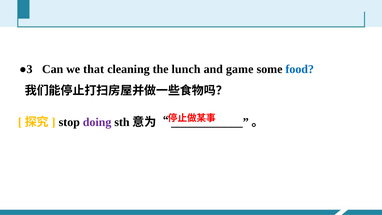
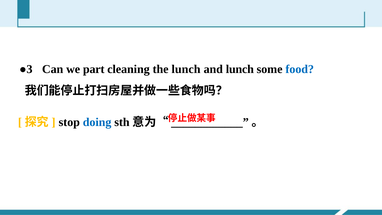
that: that -> part
and game: game -> lunch
doing colour: purple -> blue
